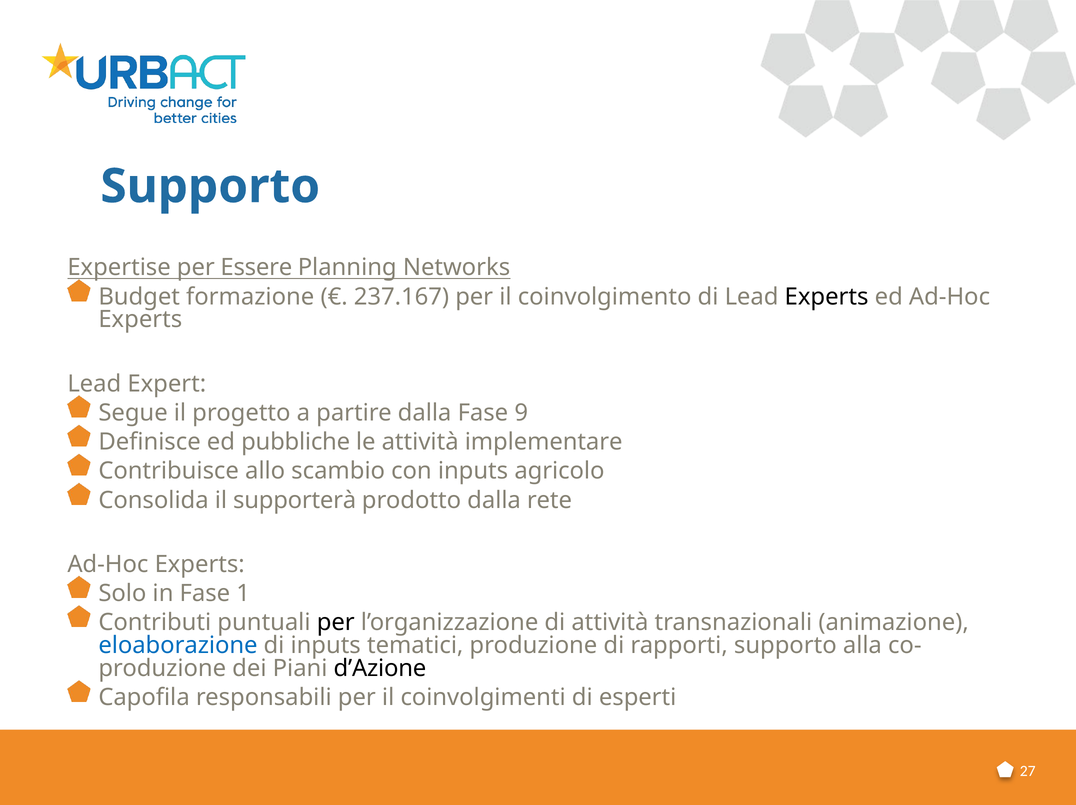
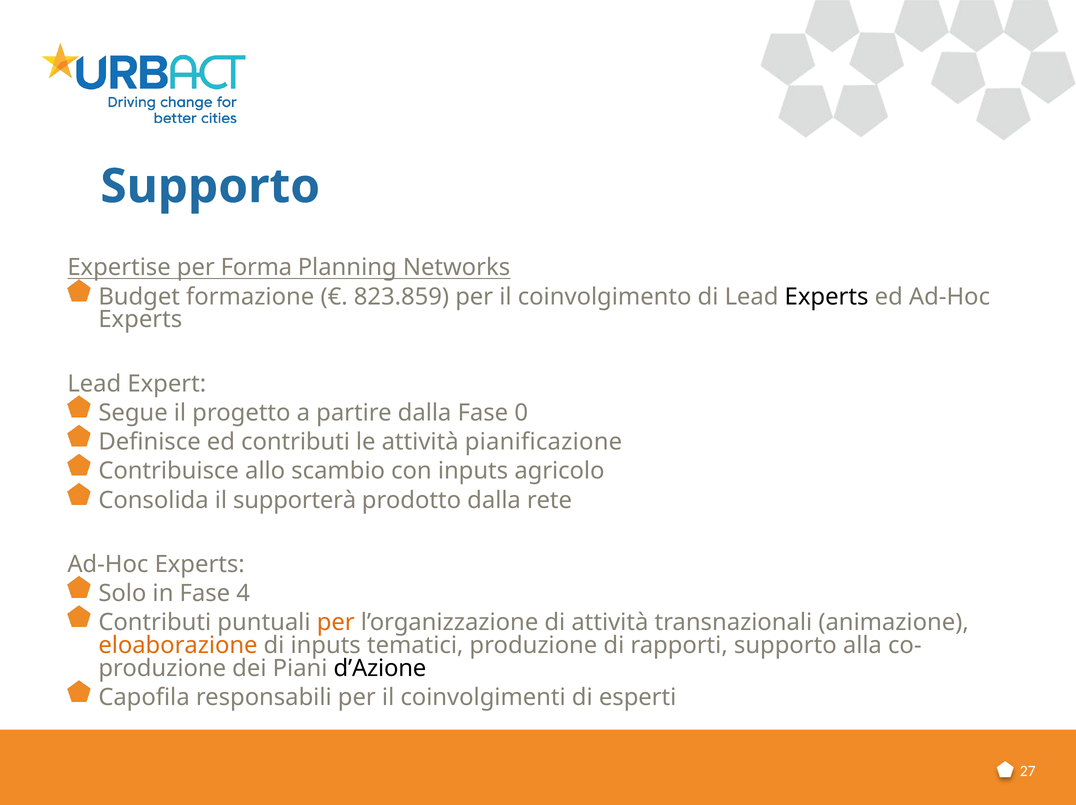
Essere: Essere -> Forma
237.167: 237.167 -> 823.859
9: 9 -> 0
ed pubbliche: pubbliche -> contributi
implementare: implementare -> pianificazione
1: 1 -> 4
per at (336, 622) colour: black -> orange
eloaborazione colour: blue -> orange
